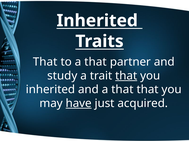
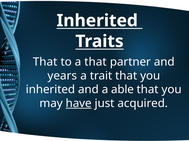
study: study -> years
that at (126, 76) underline: present -> none
and a that: that -> able
